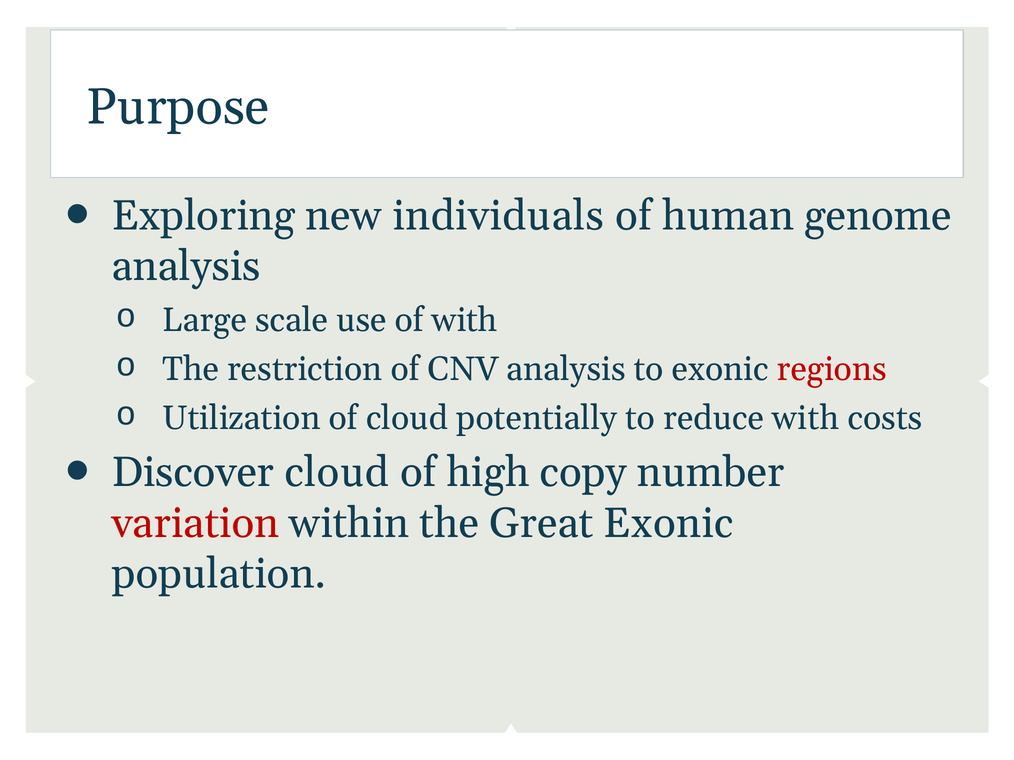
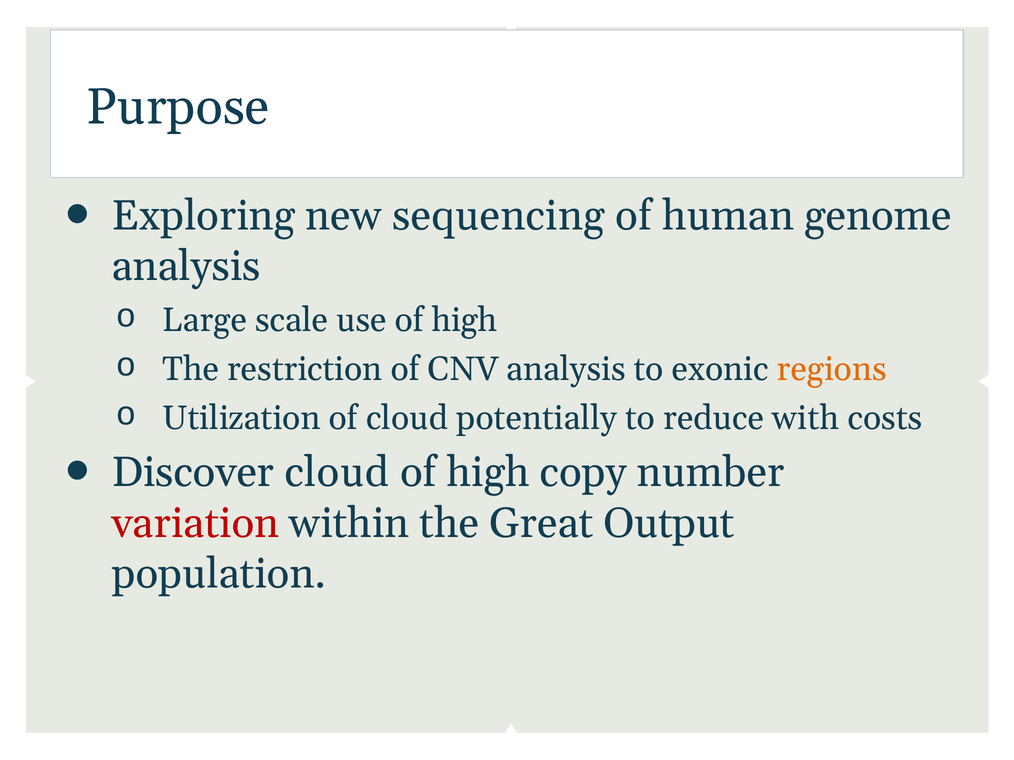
individuals: individuals -> sequencing
use of with: with -> high
regions colour: red -> orange
Great Exonic: Exonic -> Output
